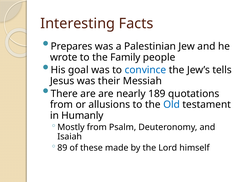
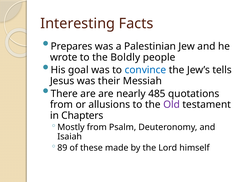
Family: Family -> Boldly
189: 189 -> 485
Old colour: blue -> purple
Humanly: Humanly -> Chapters
